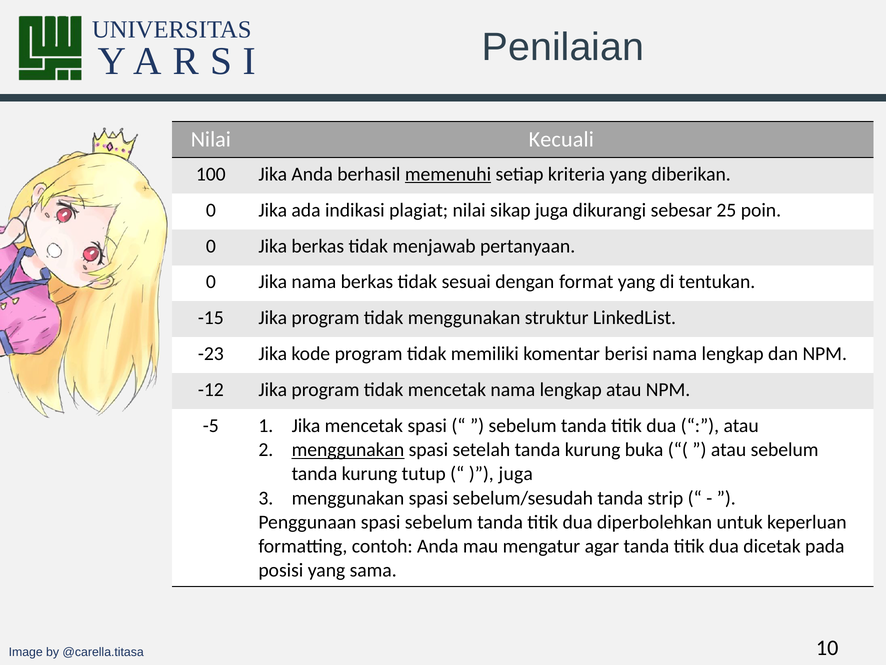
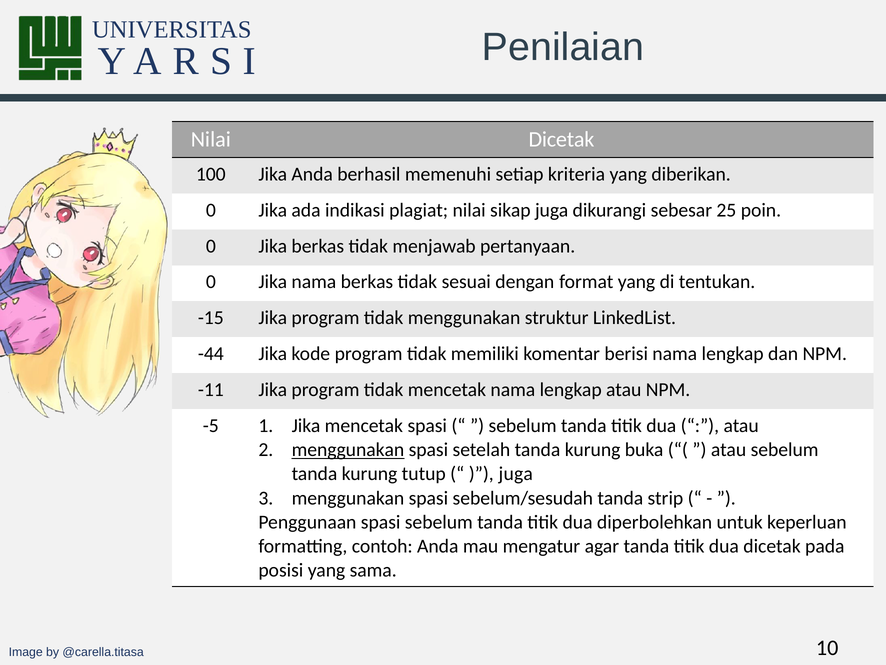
Nilai Kecuali: Kecuali -> Dicetak
memenuhi underline: present -> none
-23: -23 -> -44
-12: -12 -> -11
